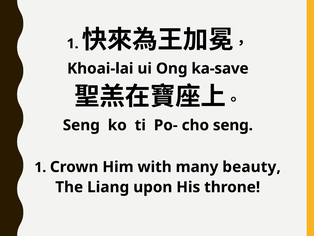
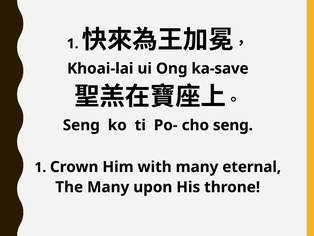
beauty: beauty -> eternal
The Liang: Liang -> Many
